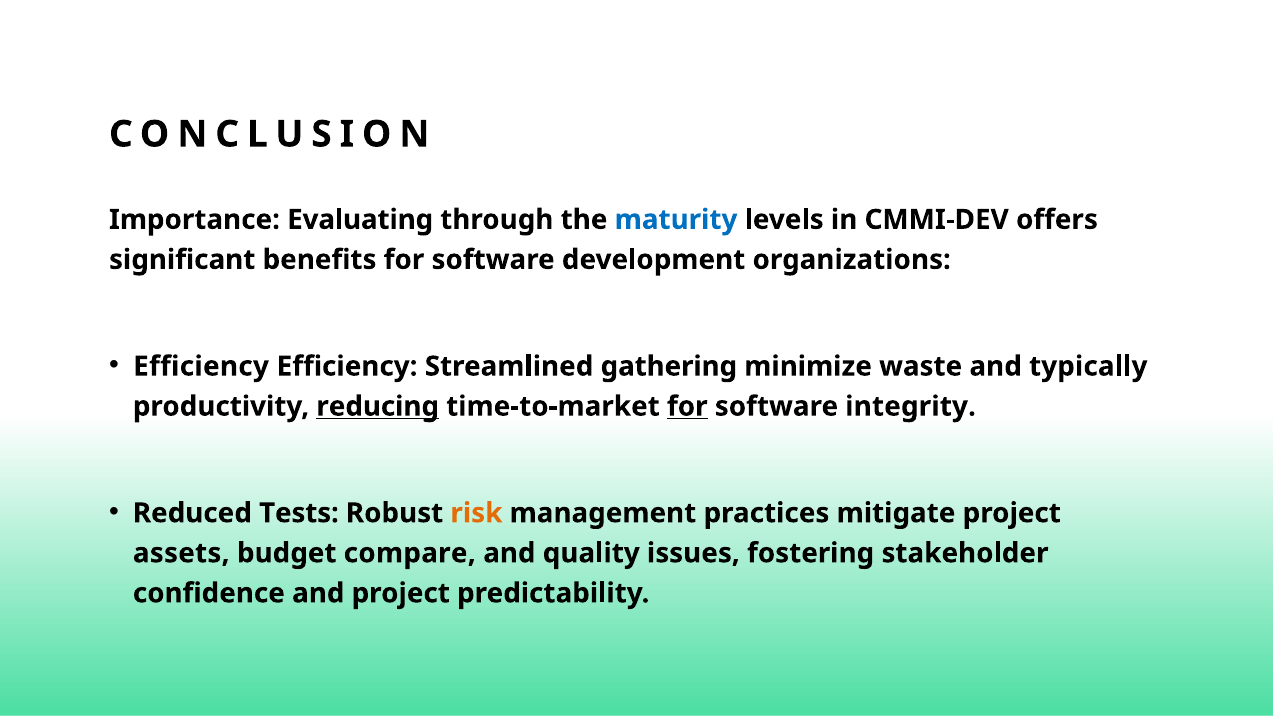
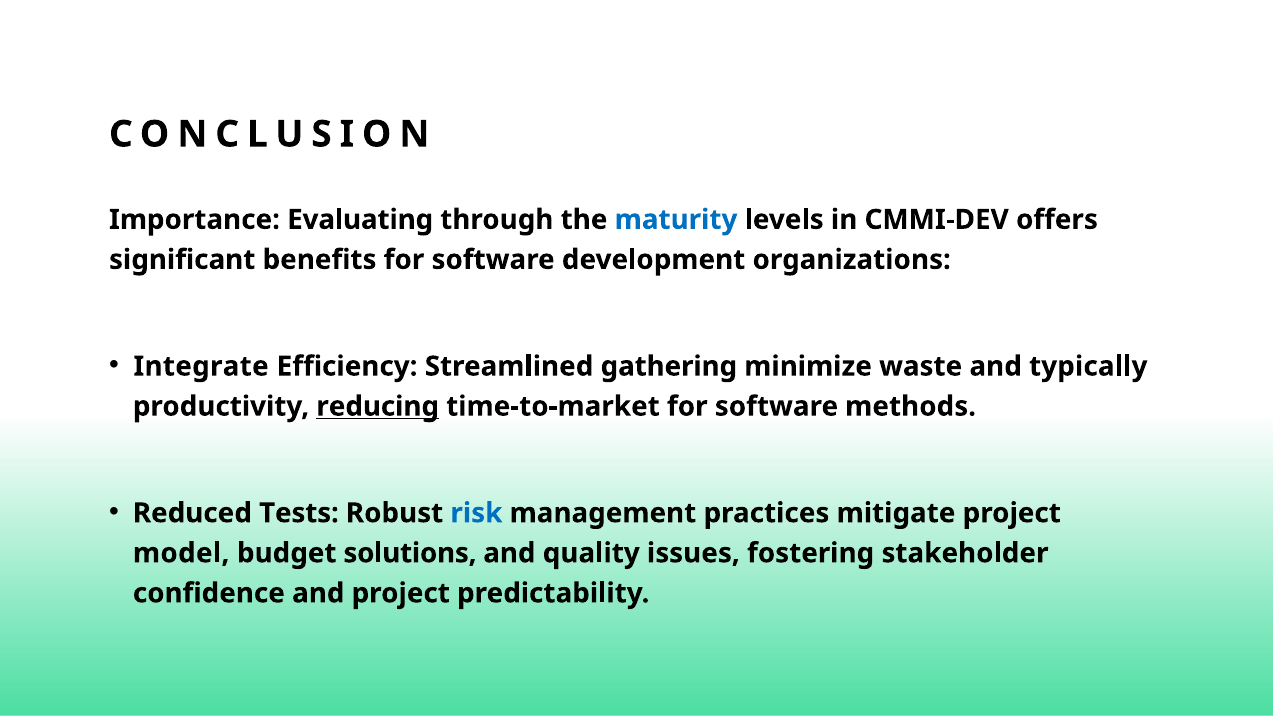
Efficiency at (201, 366): Efficiency -> Integrate
for at (687, 406) underline: present -> none
integrity: integrity -> methods
risk colour: orange -> blue
assets: assets -> model
compare: compare -> solutions
